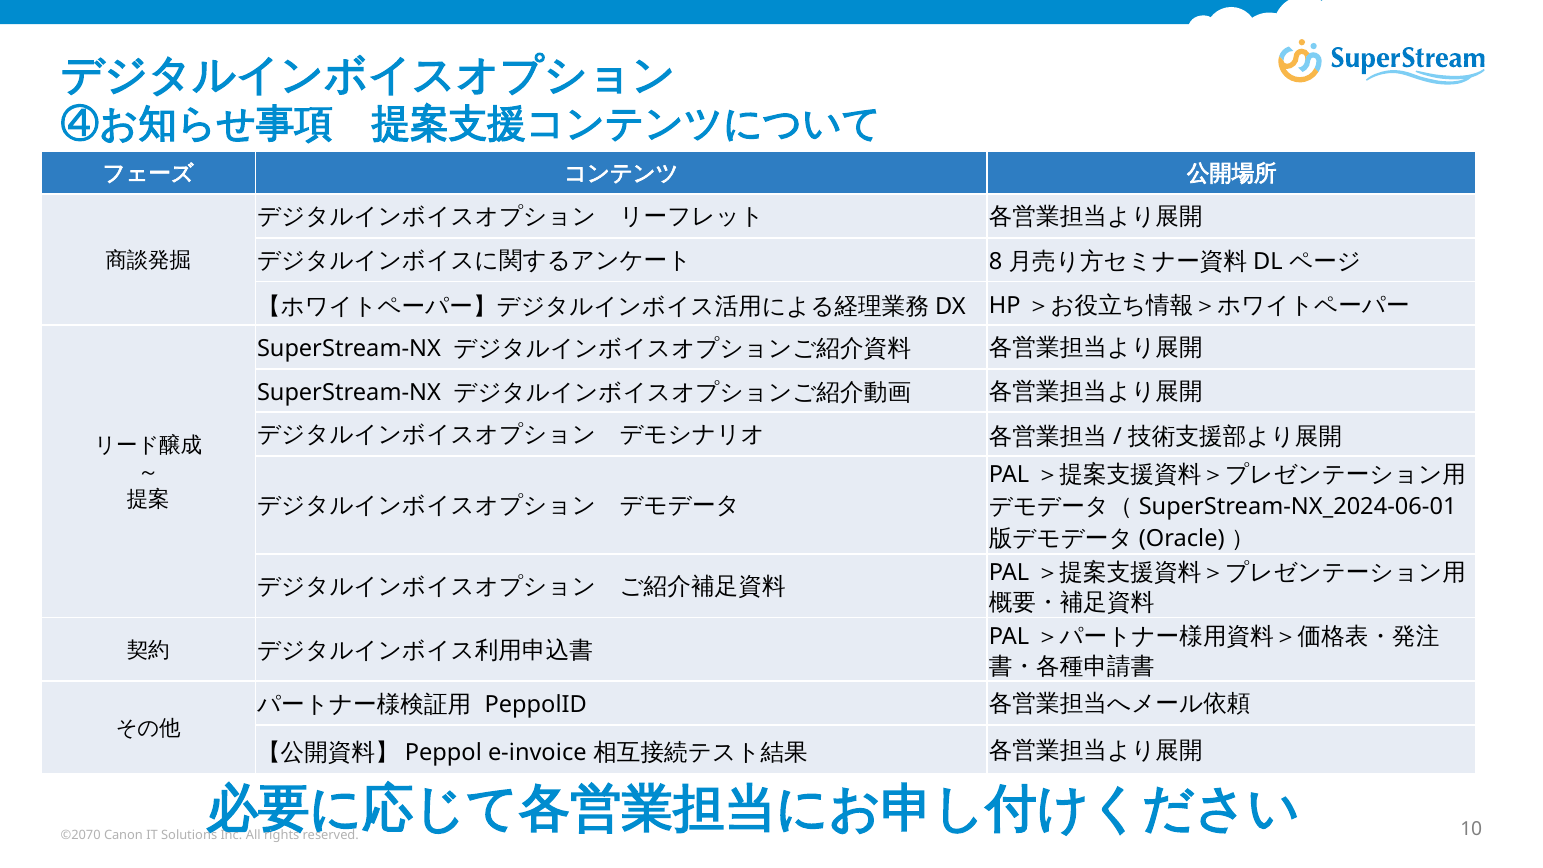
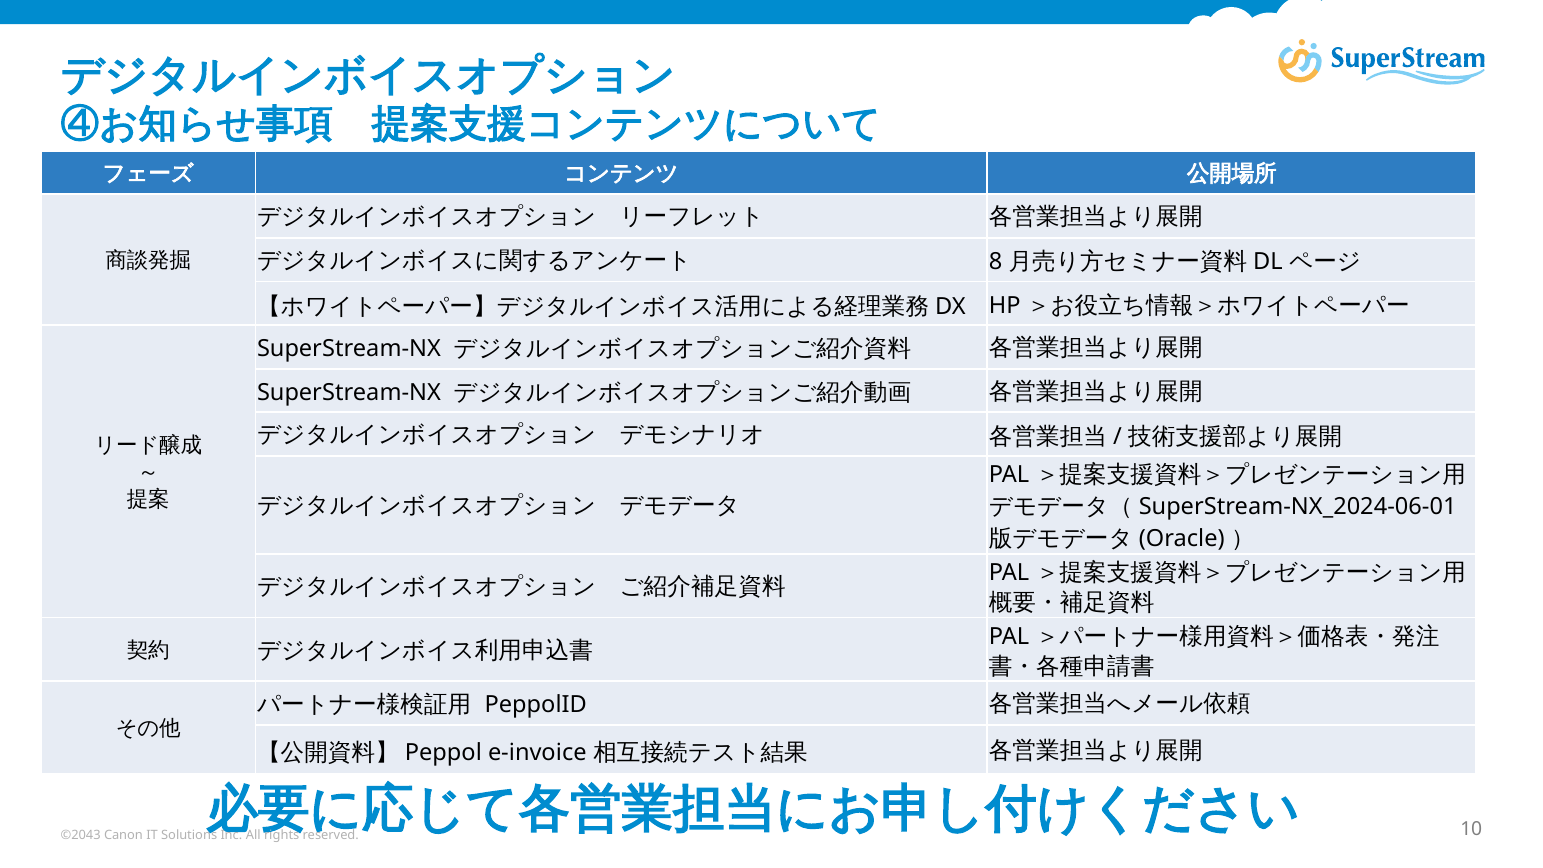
©2070: ©2070 -> ©2043
